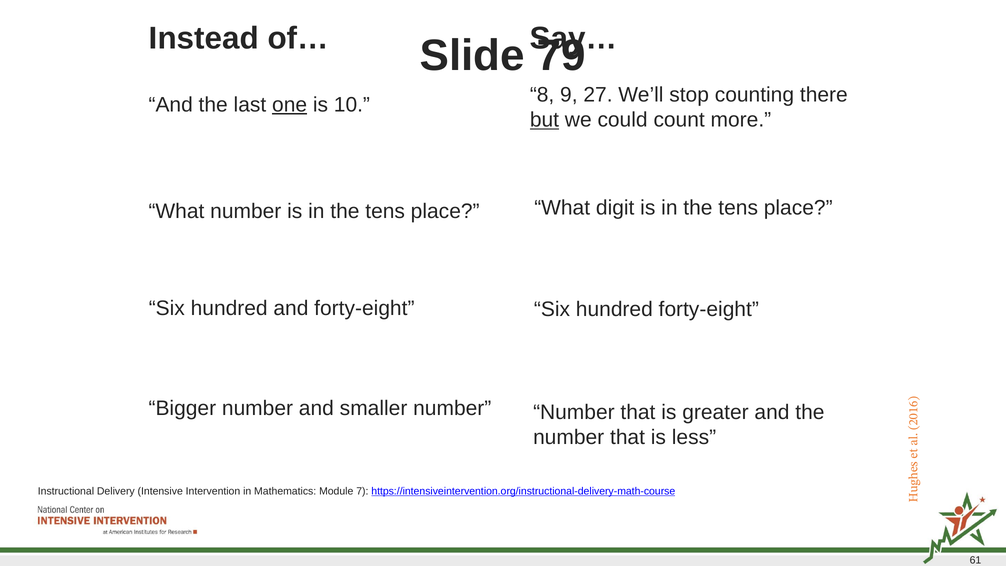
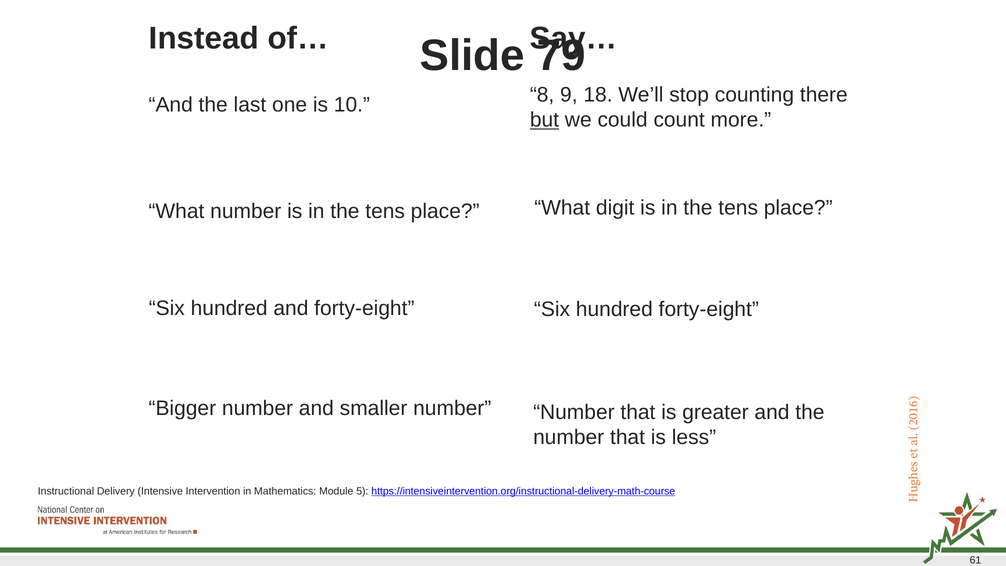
27: 27 -> 18
one underline: present -> none
7: 7 -> 5
